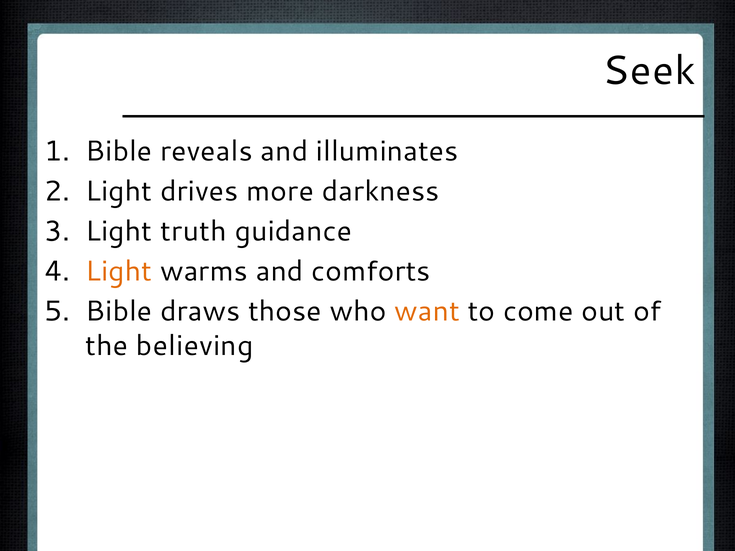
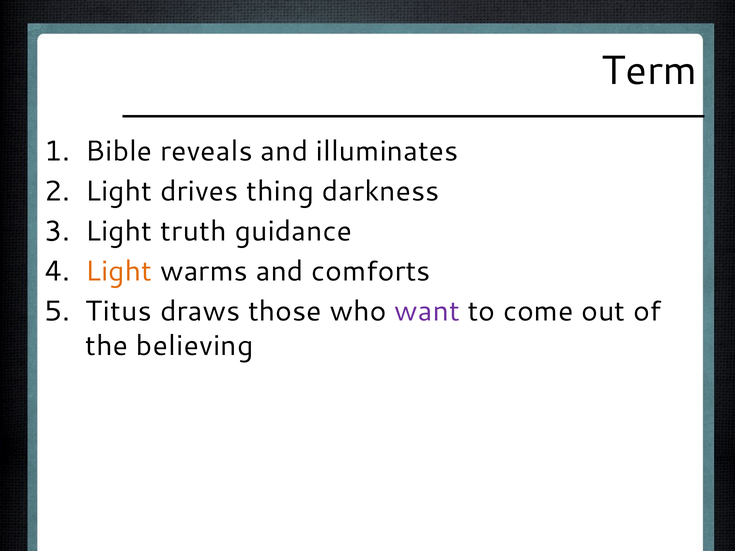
Seek: Seek -> Term
more: more -> thing
Bible at (119, 312): Bible -> Titus
want colour: orange -> purple
